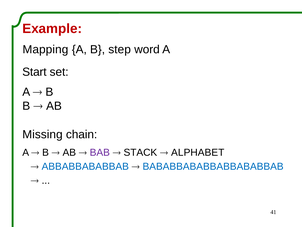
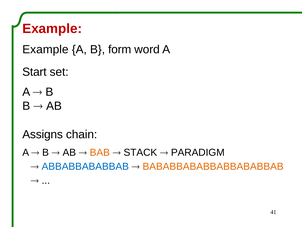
Mapping at (45, 49): Mapping -> Example
step: step -> form
Missing: Missing -> Assigns
BAB colour: purple -> orange
ALPHABET: ALPHABET -> PARADIGM
BABABBABABBABBABABBAB colour: blue -> orange
